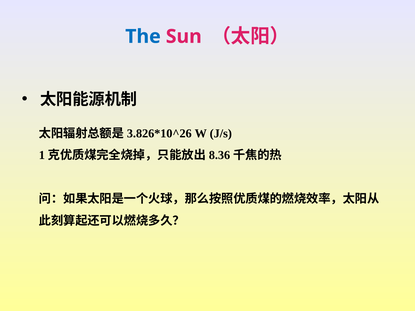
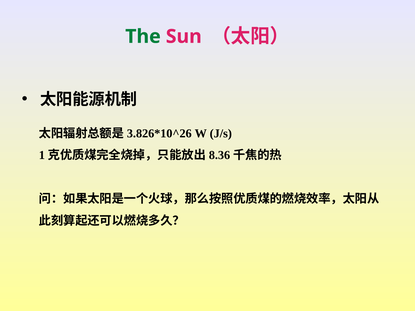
The colour: blue -> green
